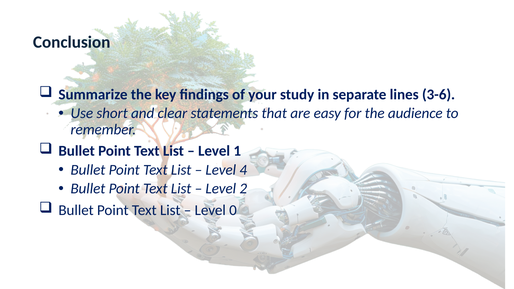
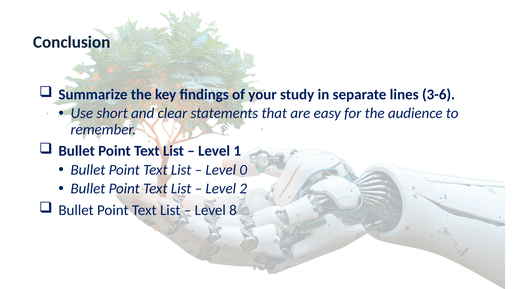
4: 4 -> 0
0: 0 -> 8
